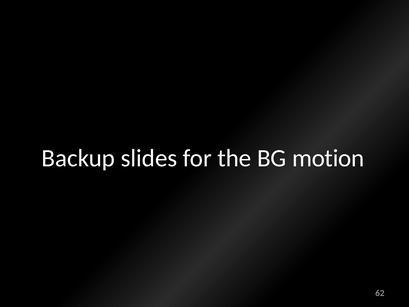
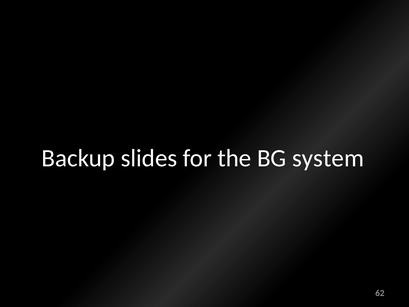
motion: motion -> system
